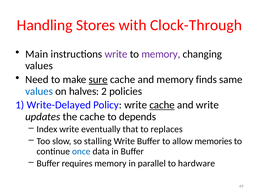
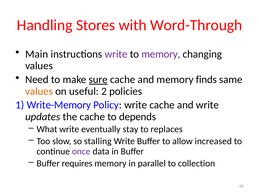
Clock-Through: Clock-Through -> Word-Through
values at (39, 91) colour: blue -> orange
halves: halves -> useful
Write-Delayed: Write-Delayed -> Write-Memory
cache at (162, 105) underline: present -> none
Index: Index -> What
that: that -> stay
memories: memories -> increased
once colour: blue -> purple
hardware: hardware -> collection
